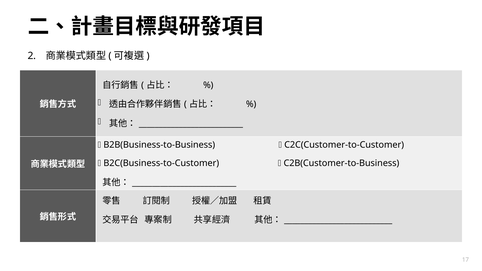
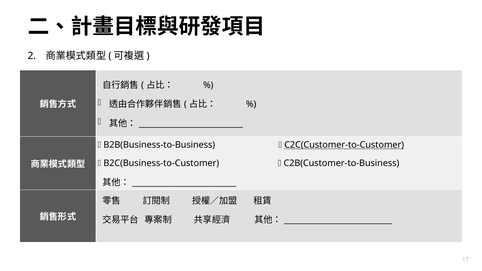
C2C(Customer-to-Customer underline: none -> present
